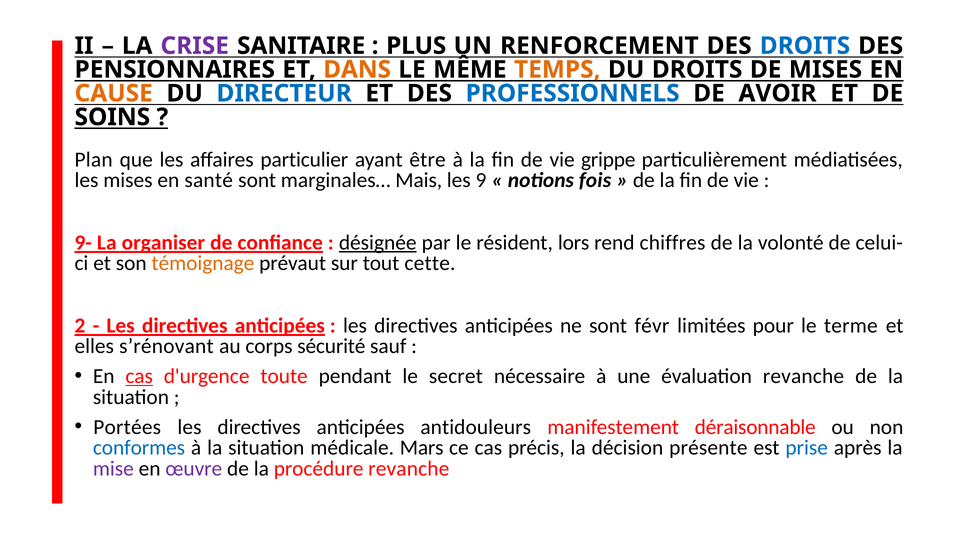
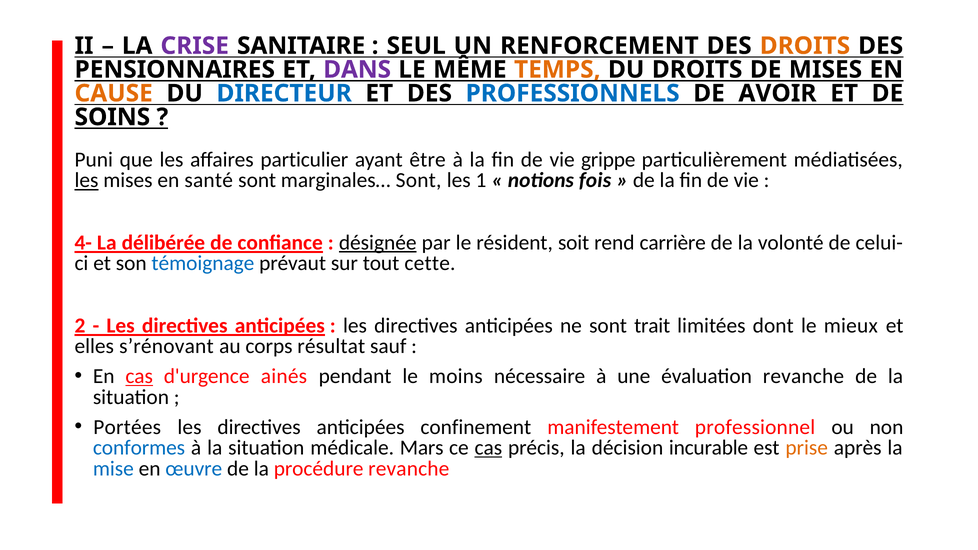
PLUS: PLUS -> SEUL
DROITS at (805, 46) colour: blue -> orange
DANS colour: orange -> purple
Plan: Plan -> Puni
les at (87, 180) underline: none -> present
marginales… Mais: Mais -> Sont
9: 9 -> 1
9-: 9- -> 4-
organiser: organiser -> délibérée
lors: lors -> soit
chiffres: chiffres -> carrière
témoignage colour: orange -> blue
févr: févr -> trait
pour: pour -> dont
terme: terme -> mieux
sécurité: sécurité -> résultat
toute: toute -> ainés
secret: secret -> moins
antidouleurs: antidouleurs -> confinement
déraisonnable: déraisonnable -> professionnel
cas at (488, 448) underline: none -> present
présente: présente -> incurable
prise colour: blue -> orange
mise colour: purple -> blue
œuvre colour: purple -> blue
